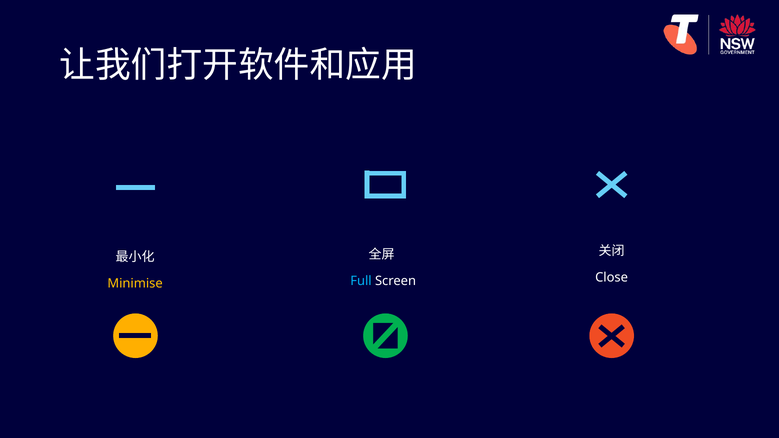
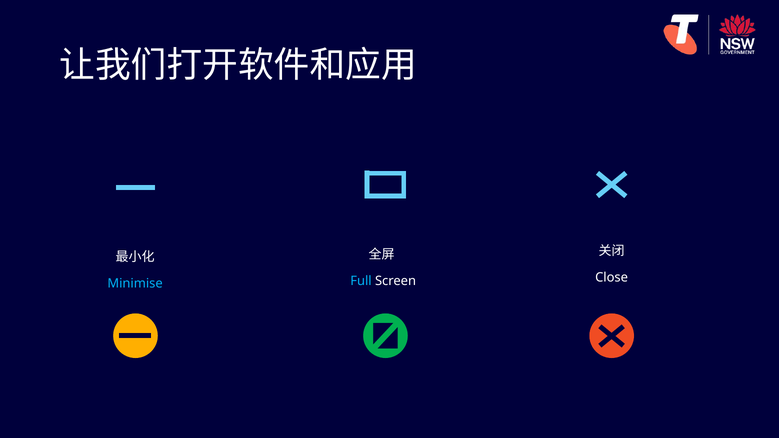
Minimise colour: yellow -> light blue
